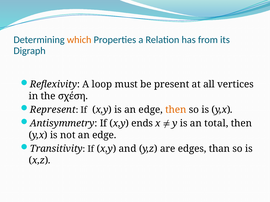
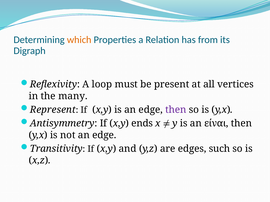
σχέση: σχέση -> many
then at (176, 110) colour: orange -> purple
total: total -> είναι
than: than -> such
